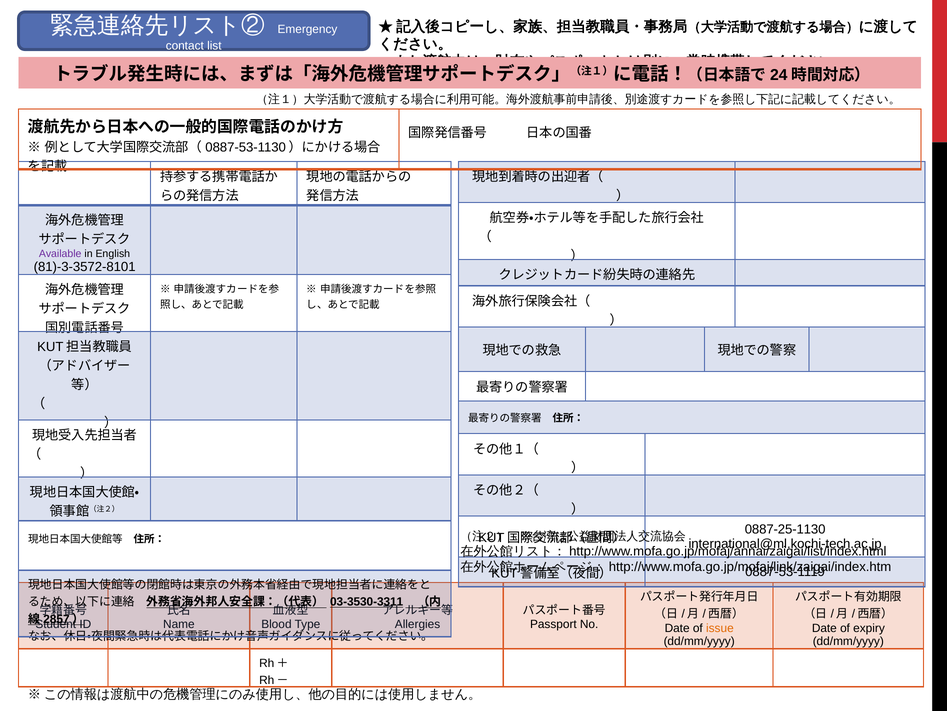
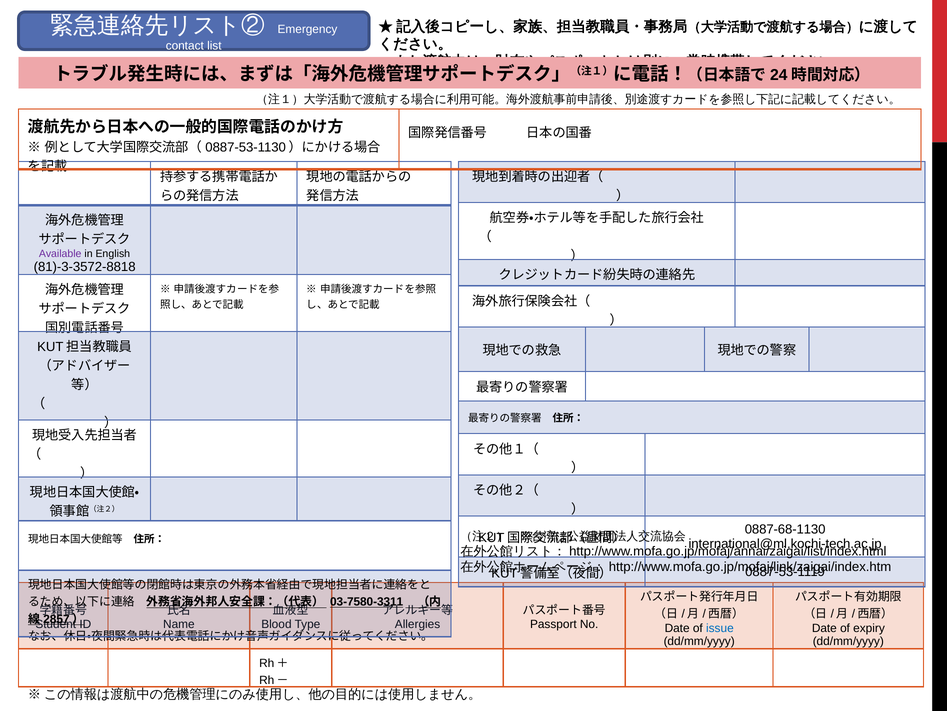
81)-3-3572-8101: 81)-3-3572-8101 -> 81)-3-3572-8818
0887-25-1130: 0887-25-1130 -> 0887-68-1130
03-3530-3311: 03-3530-3311 -> 03-7580-3311
issue colour: orange -> blue
